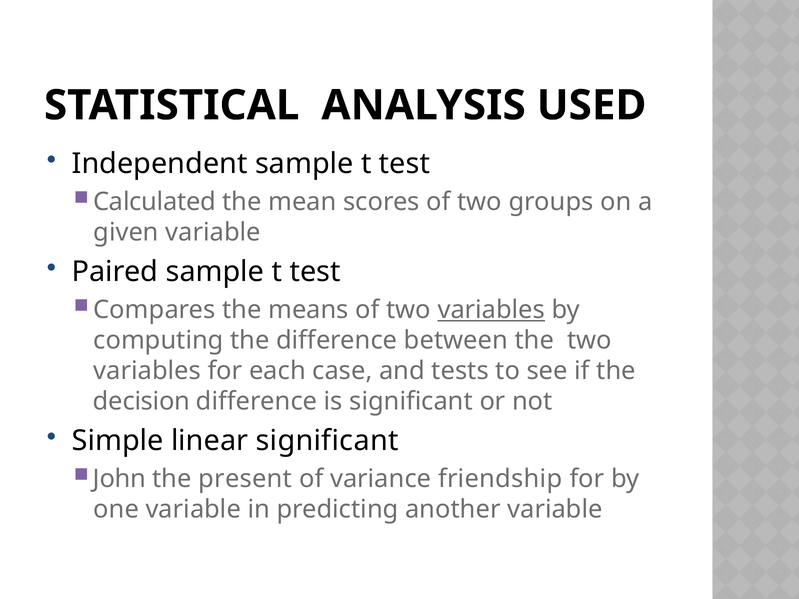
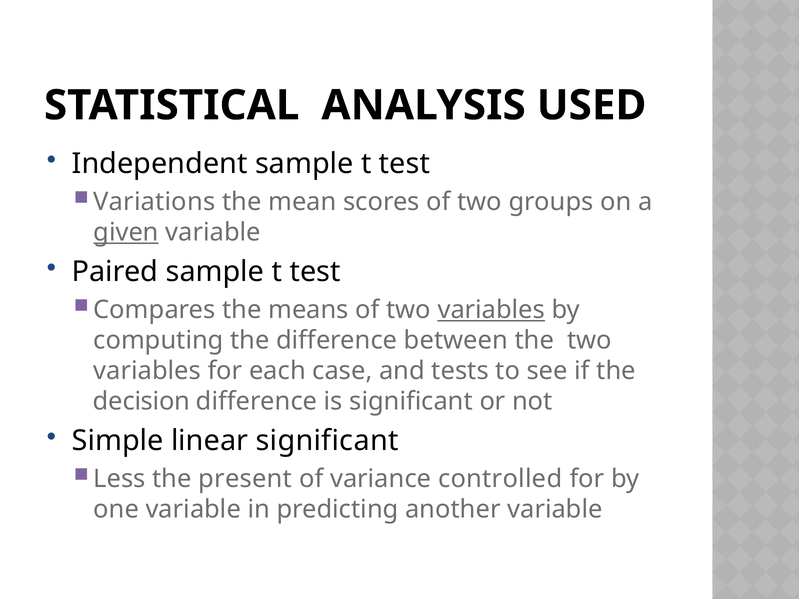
Calculated: Calculated -> Variations
given underline: none -> present
John: John -> Less
friendship: friendship -> controlled
